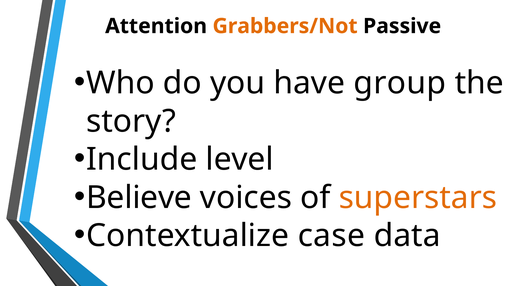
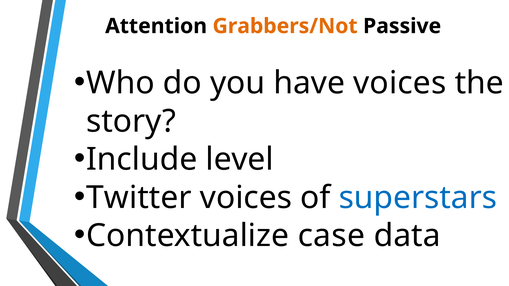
have group: group -> voices
Believe: Believe -> Twitter
superstars colour: orange -> blue
